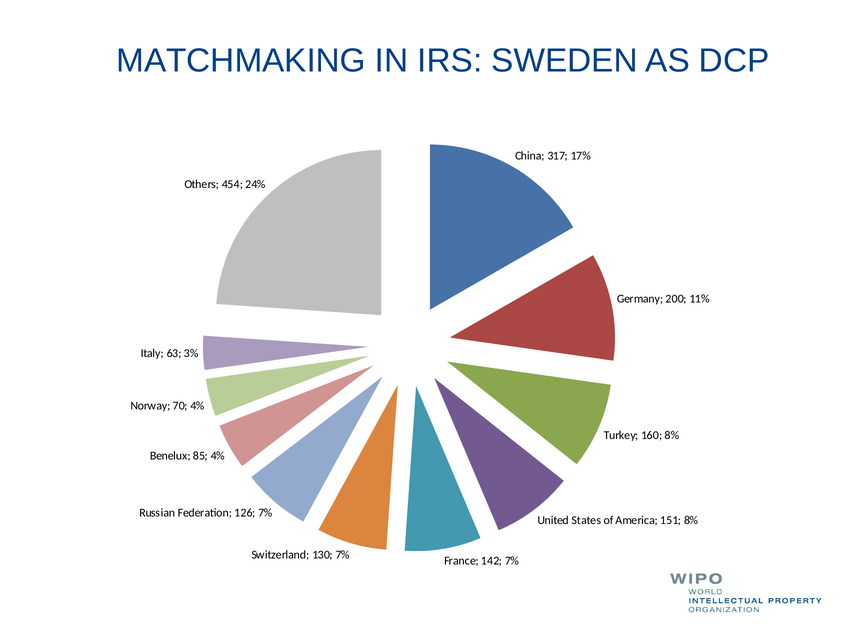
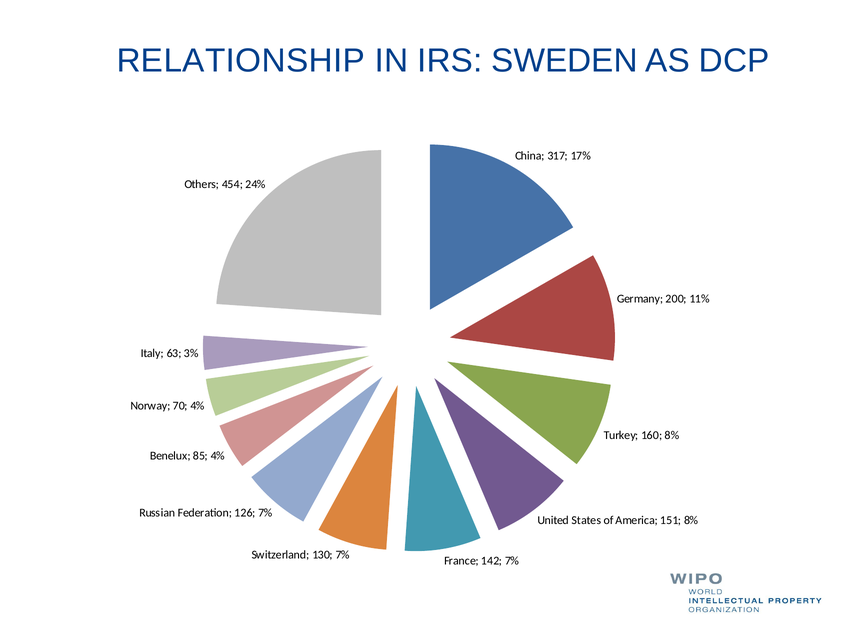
MATCHMAKING: MATCHMAKING -> RELATIONSHIP
